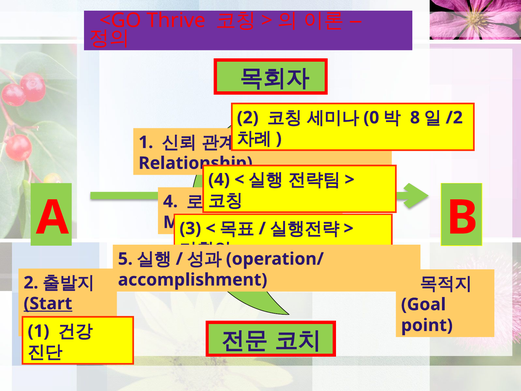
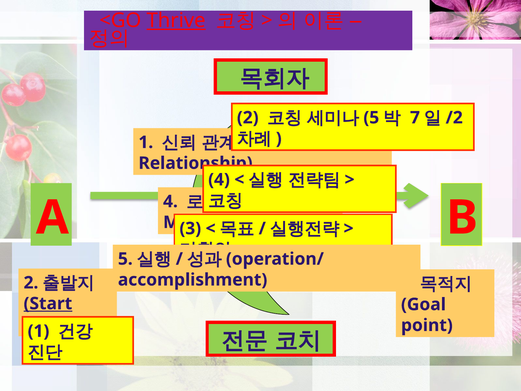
Thrive underline: none -> present
0 at (371, 118): 0 -> 5
8: 8 -> 7
